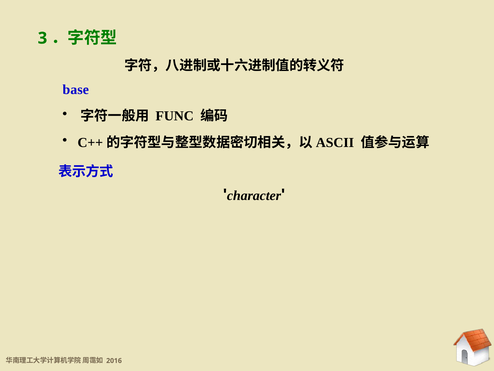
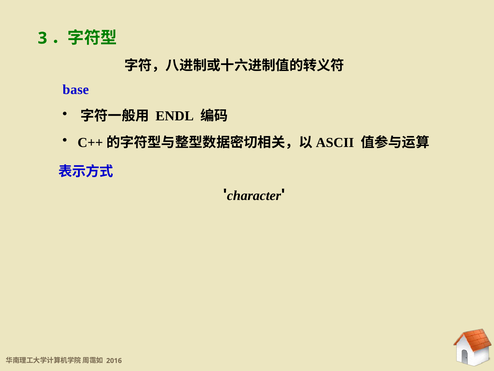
FUNC: FUNC -> ENDL
